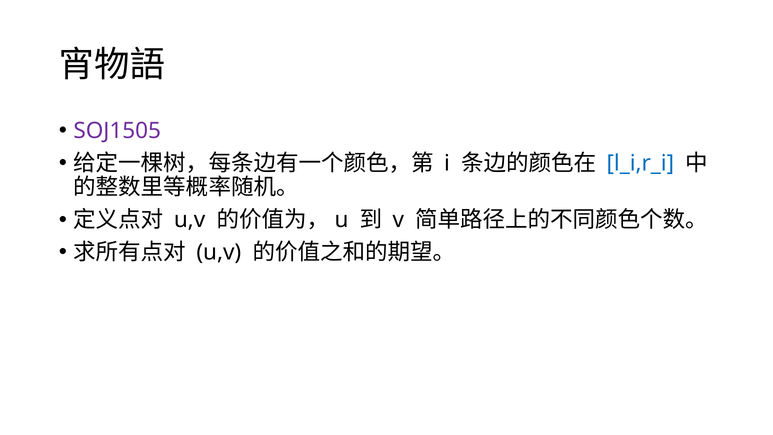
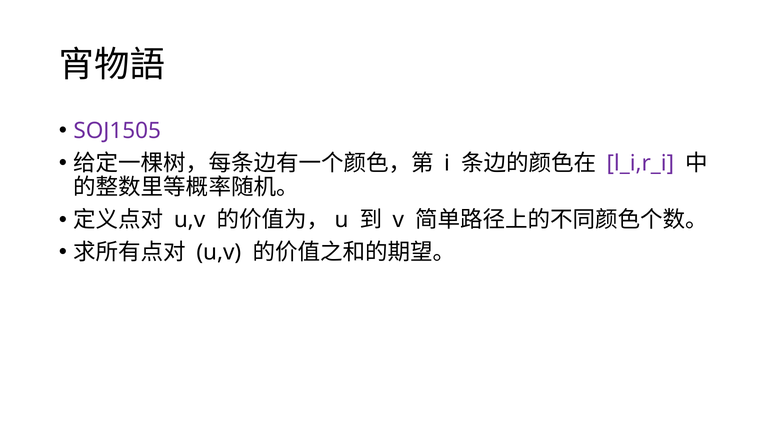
l_i,r_i colour: blue -> purple
